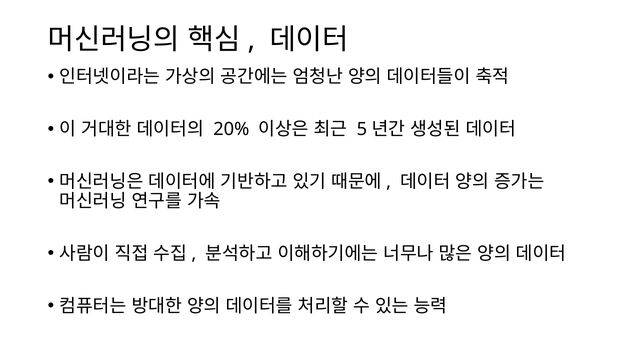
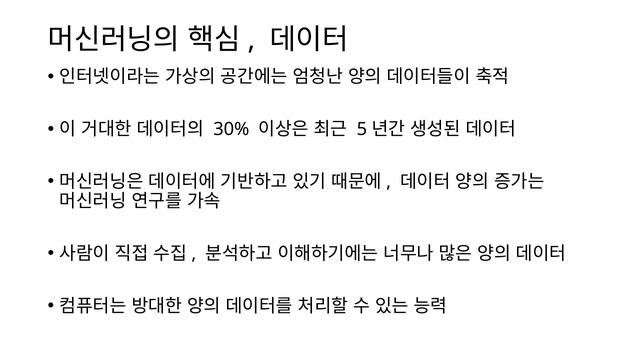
20%: 20% -> 30%
